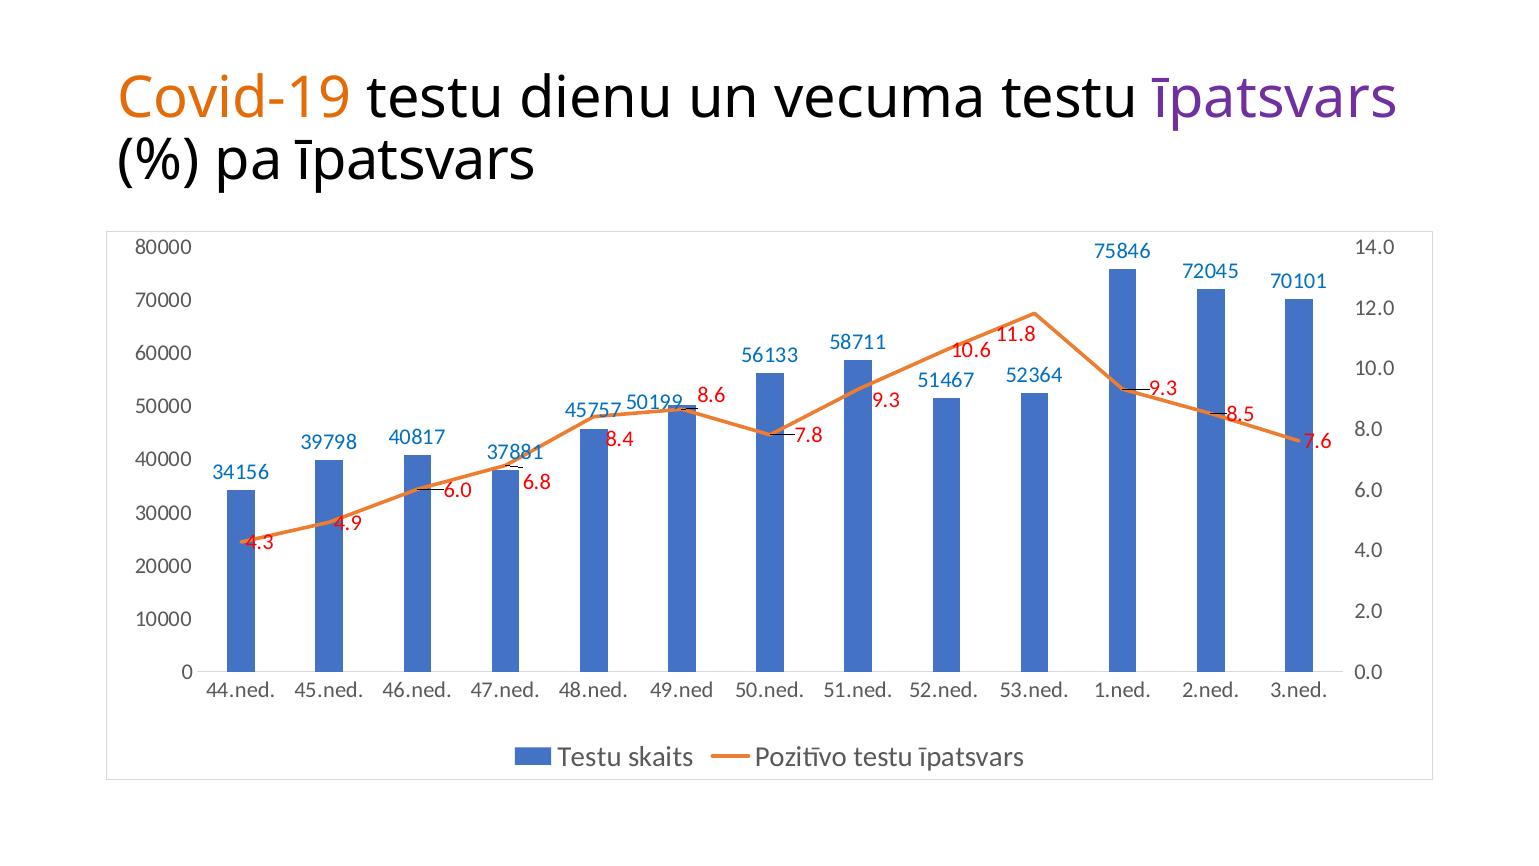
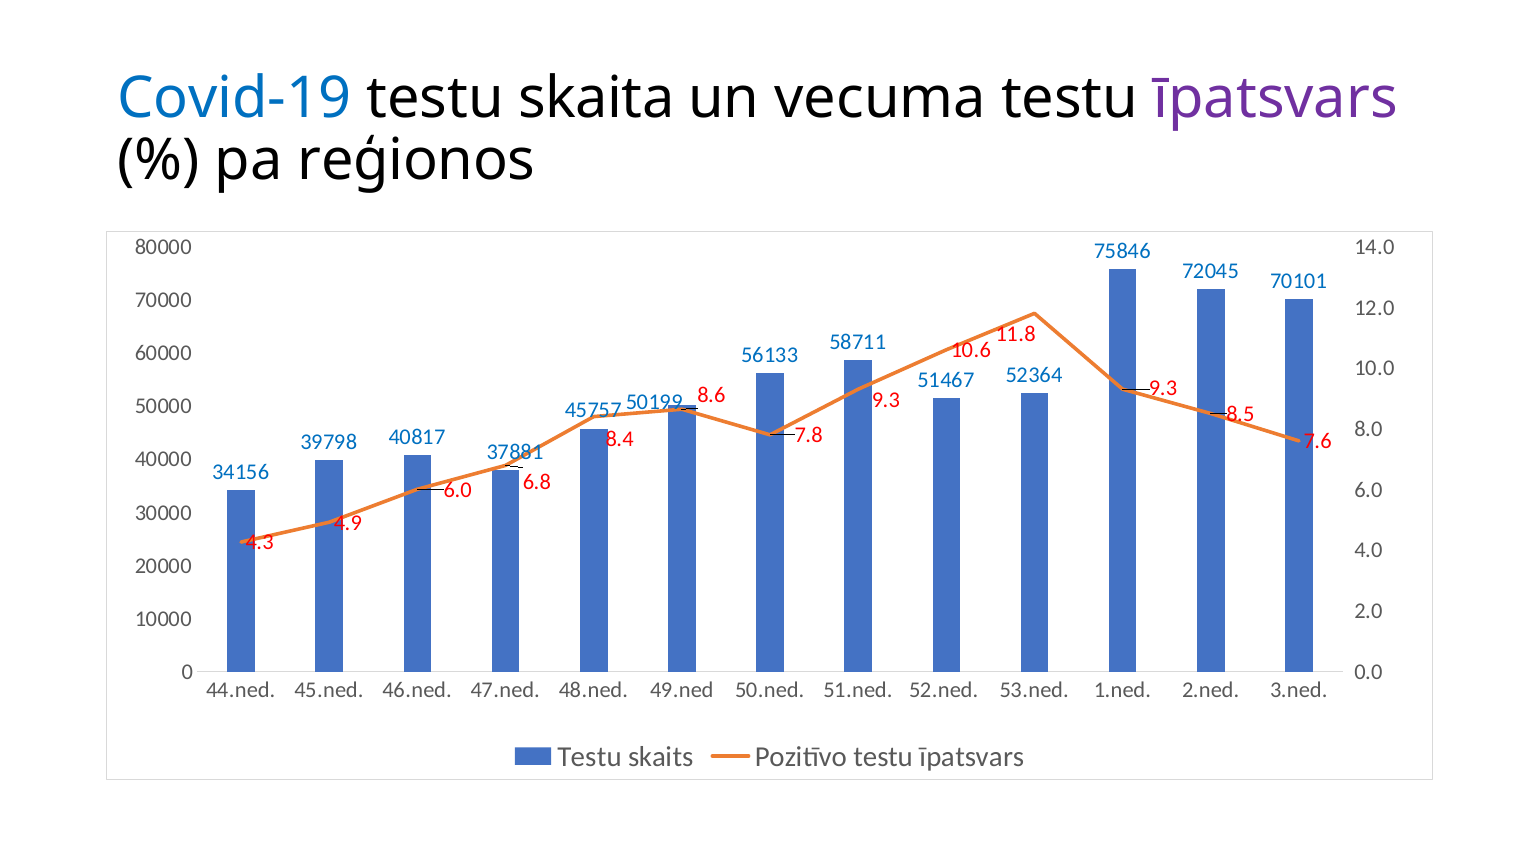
Covid-19 colour: orange -> blue
dienu: dienu -> skaita
pa īpatsvars: īpatsvars -> reģionos
